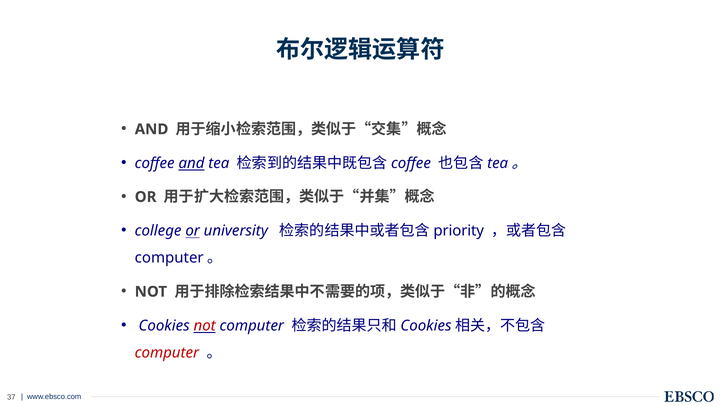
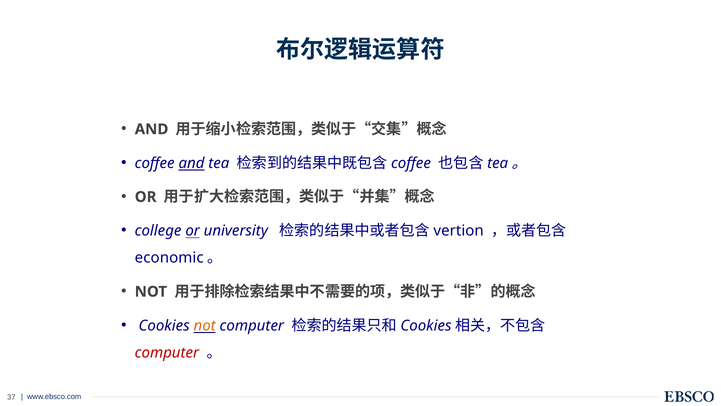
priority: priority -> vertion
computer at (169, 258): computer -> economic
not at (205, 325) colour: red -> orange
